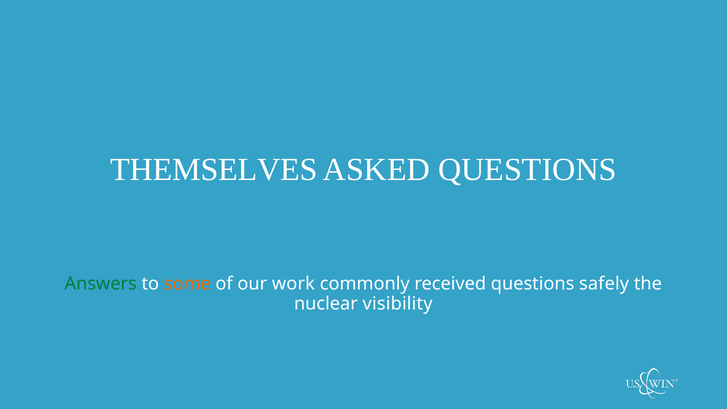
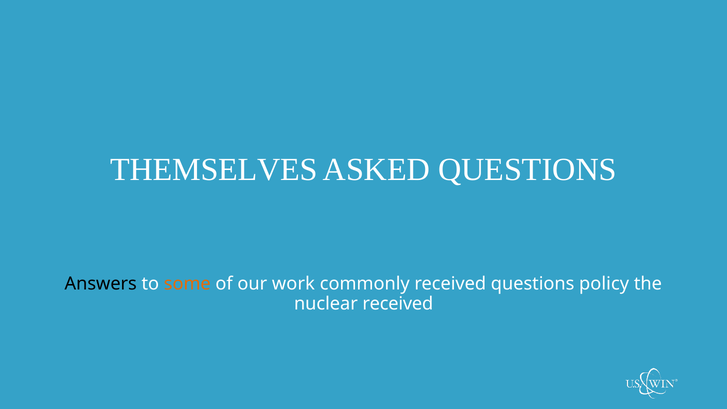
Answers colour: green -> black
safely: safely -> policy
nuclear visibility: visibility -> received
